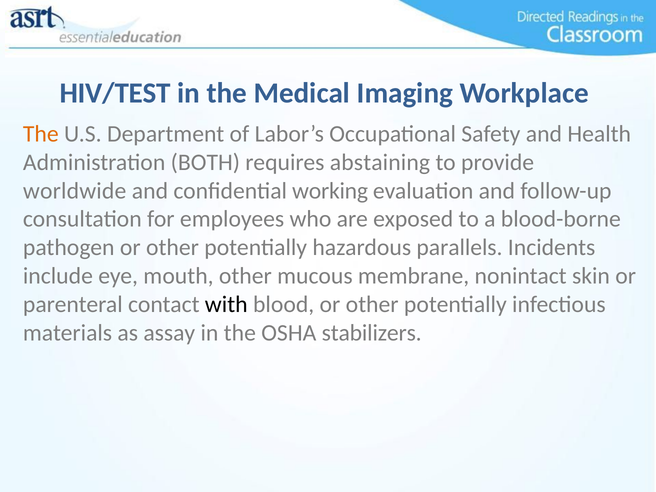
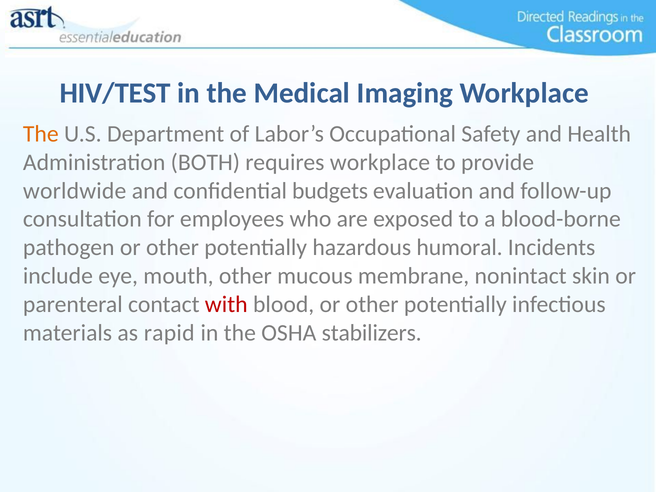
requires abstaining: abstaining -> workplace
working: working -> budgets
parallels: parallels -> humoral
with colour: black -> red
assay: assay -> rapid
